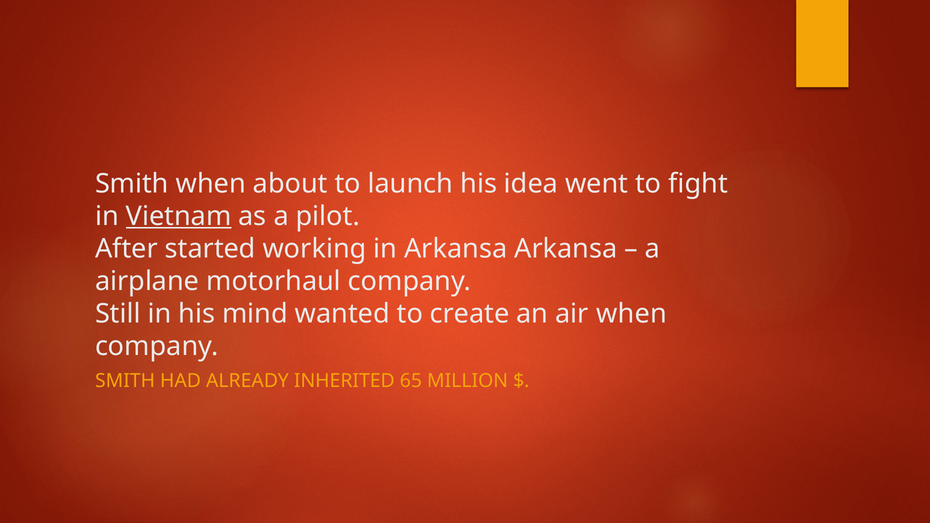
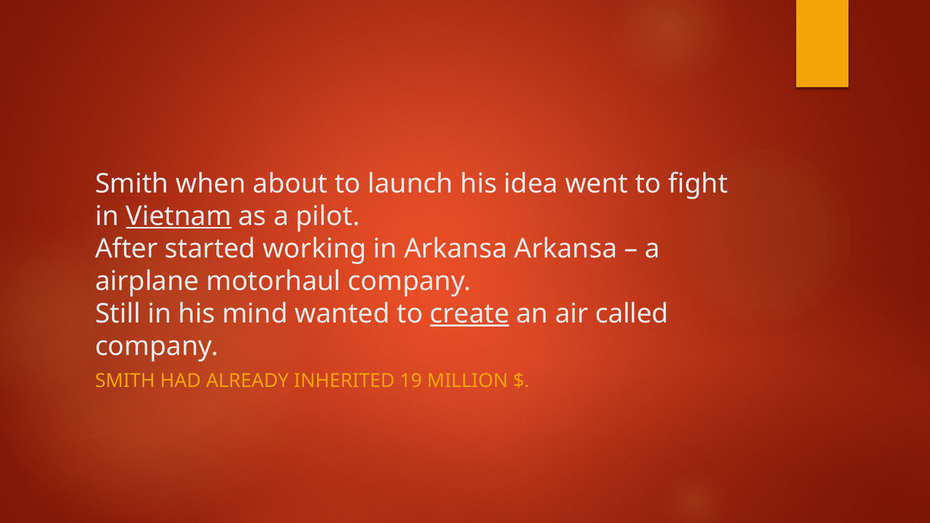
create underline: none -> present
air when: when -> called
65: 65 -> 19
